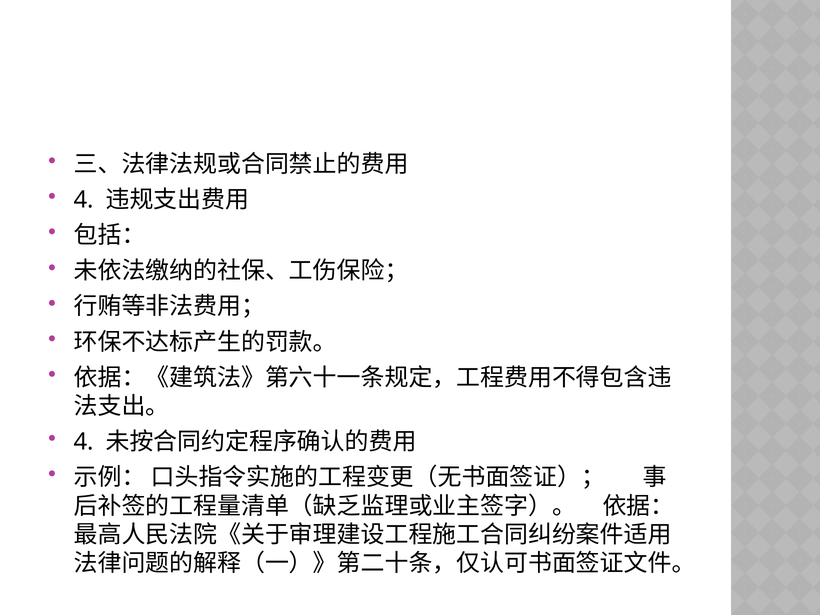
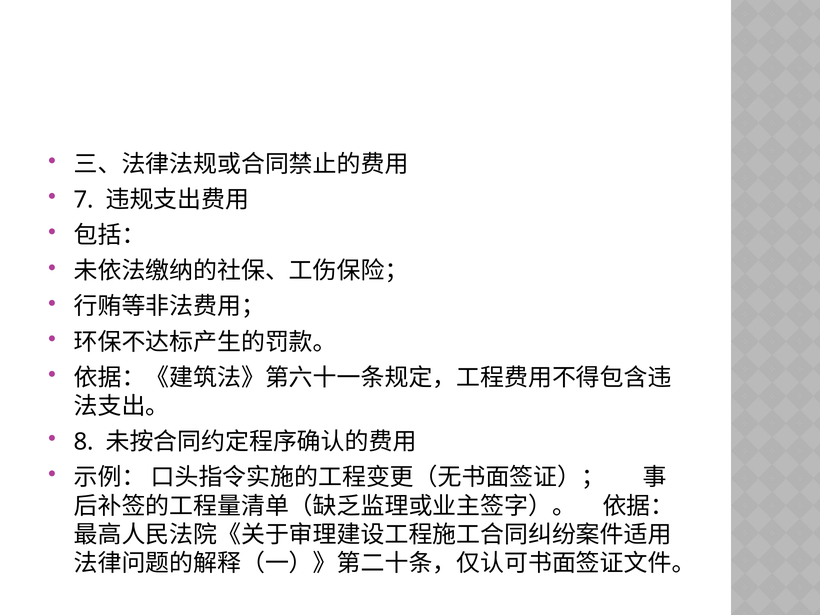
4 at (84, 200): 4 -> 7
4 at (84, 442): 4 -> 8
